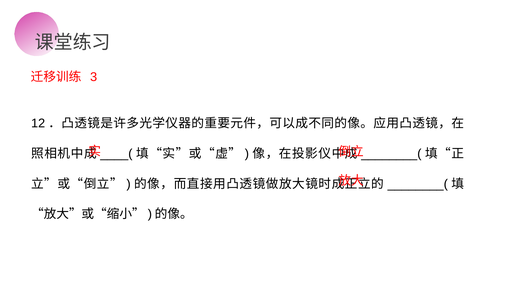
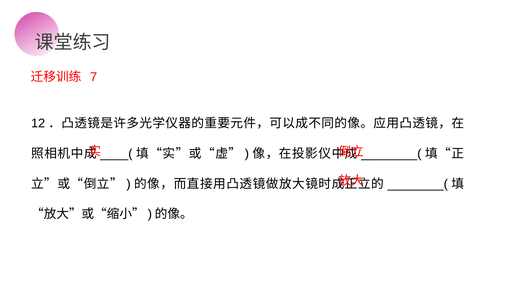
3: 3 -> 7
